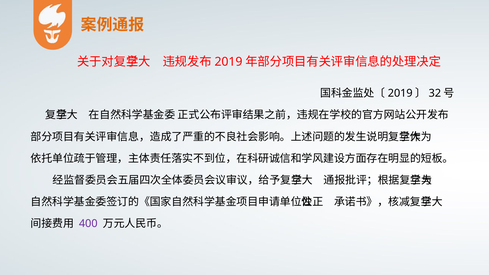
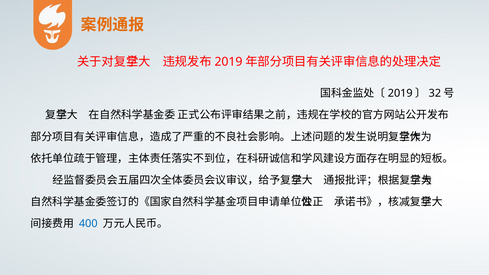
400 colour: purple -> blue
